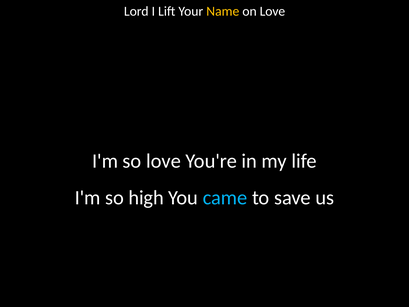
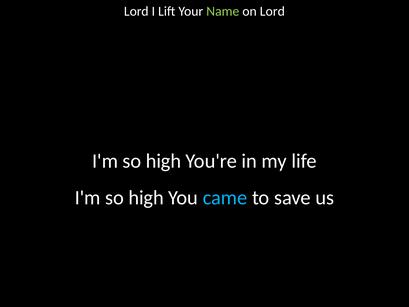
Name colour: yellow -> light green
on Love: Love -> Lord
love at (163, 161): love -> high
